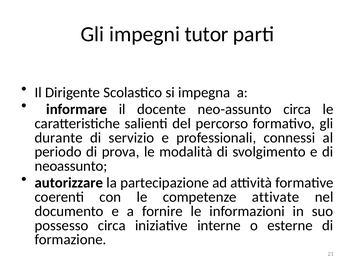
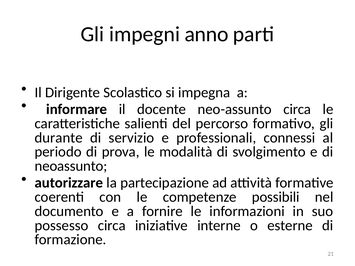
tutor: tutor -> anno
attivate: attivate -> possibili
